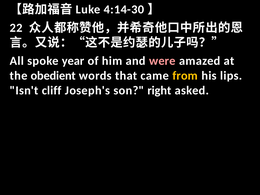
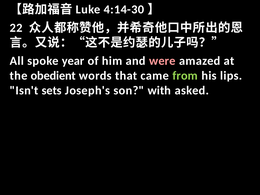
from colour: yellow -> light green
cliff: cliff -> sets
right: right -> with
